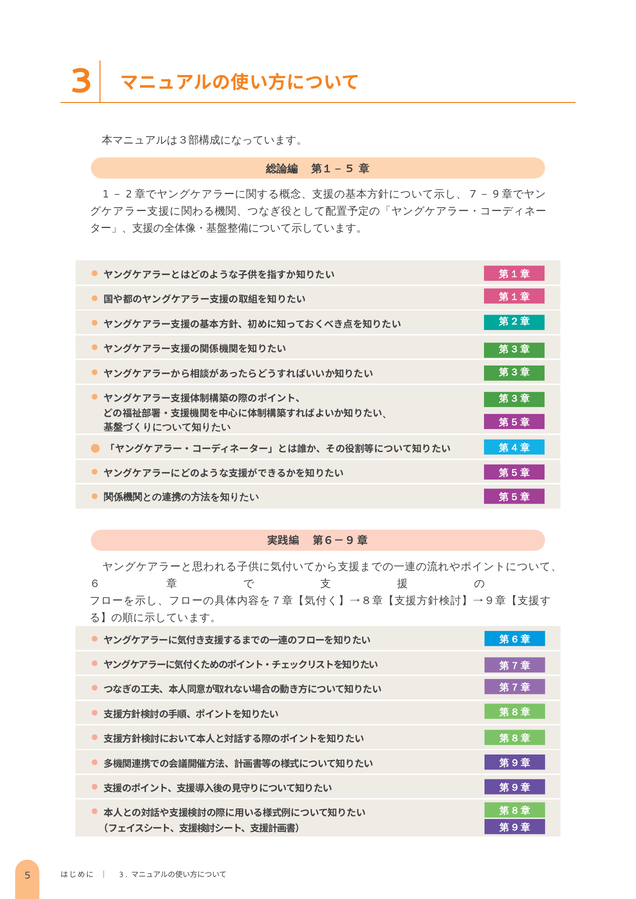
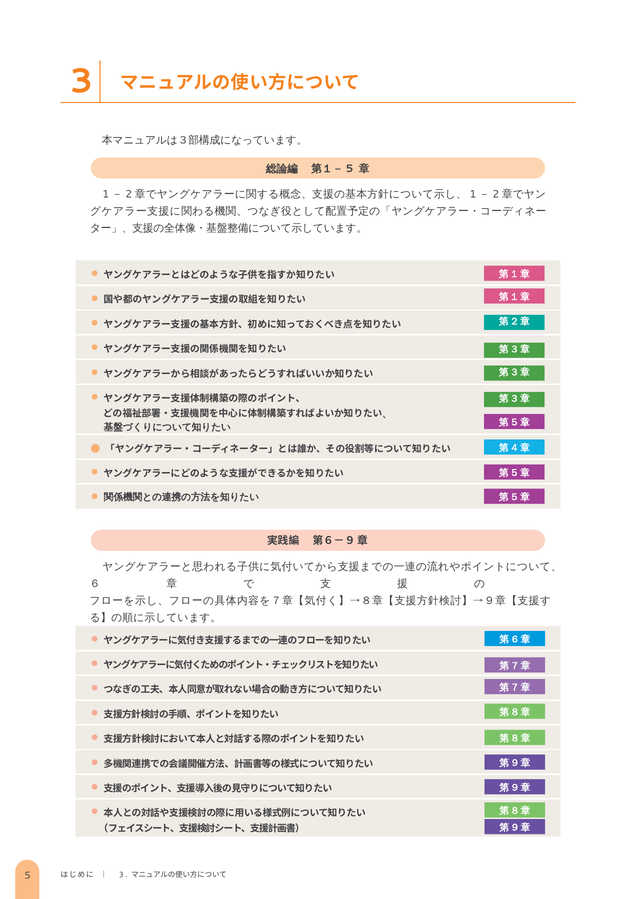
7 at (473, 194): 7 -> 1
9 at (496, 194): 9 -> 2
